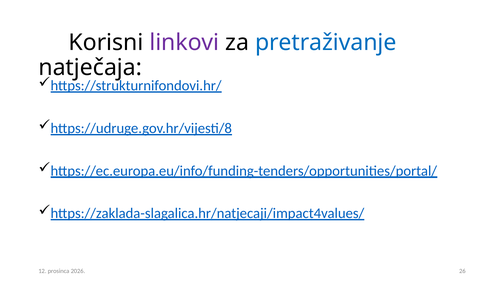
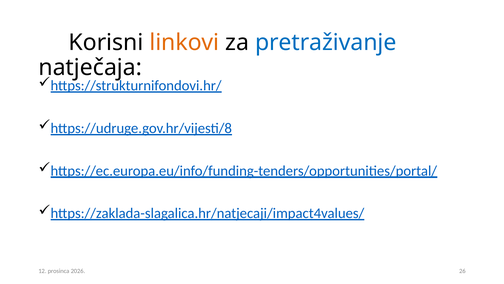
linkovi colour: purple -> orange
